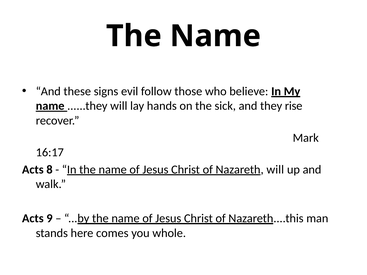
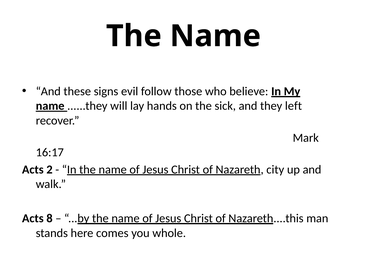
rise: rise -> left
8: 8 -> 2
Nazareth will: will -> city
9: 9 -> 8
